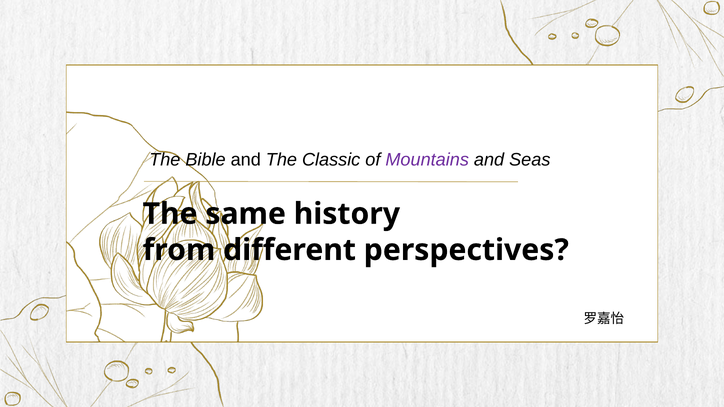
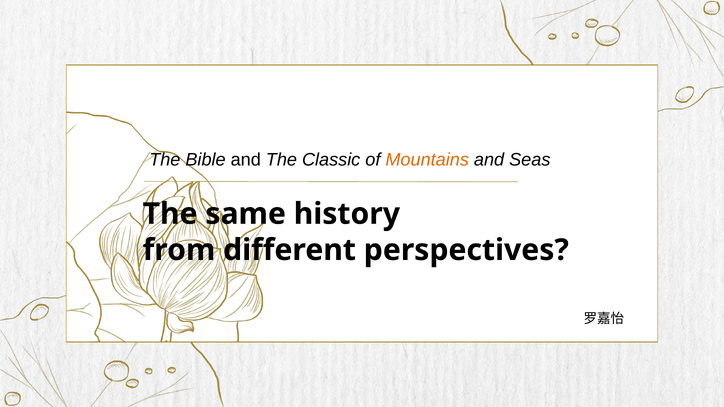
Mountains colour: purple -> orange
